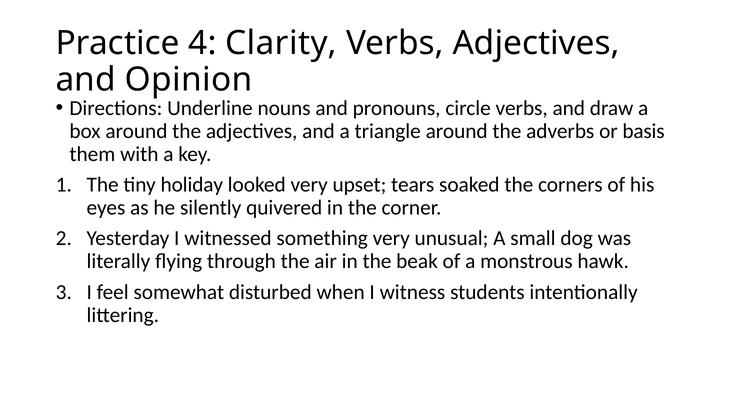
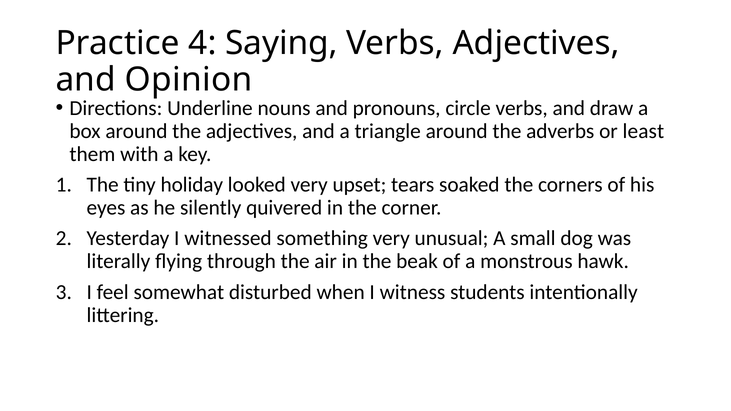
Clarity: Clarity -> Saying
basis: basis -> least
